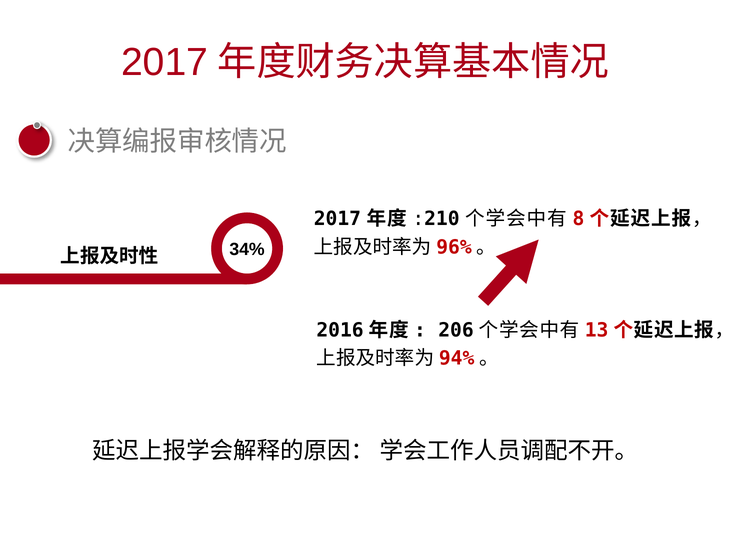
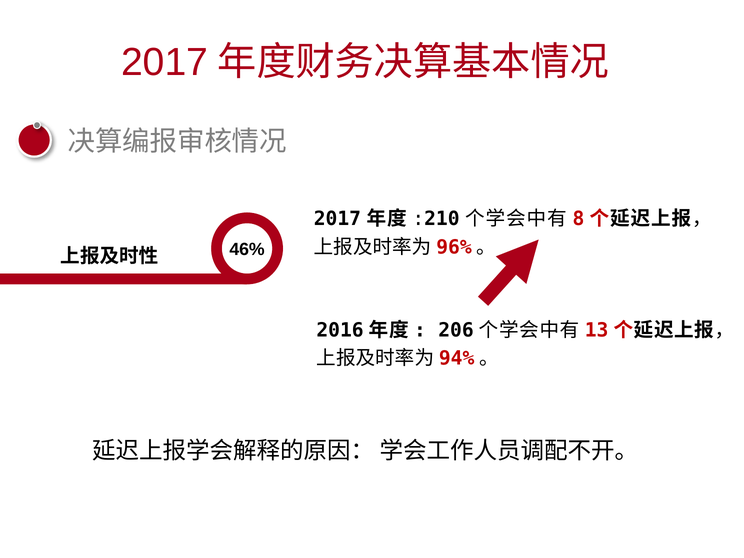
34%: 34% -> 46%
